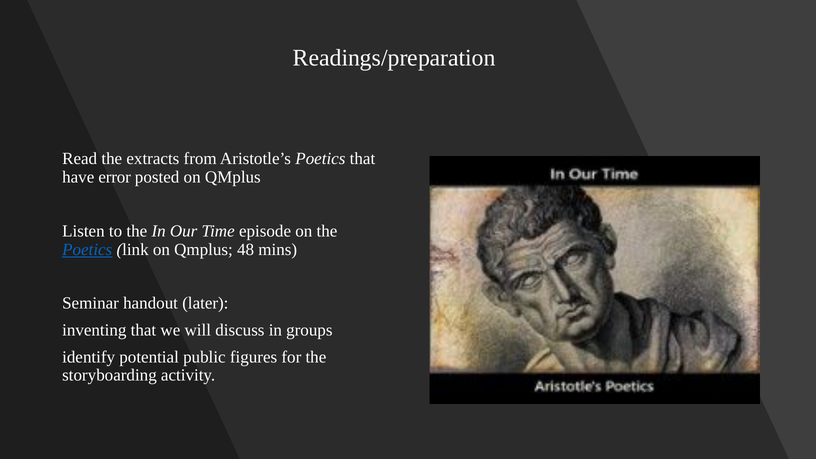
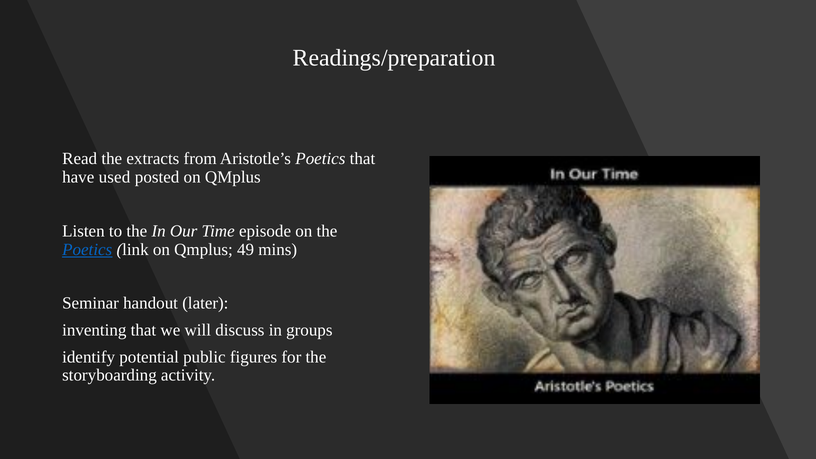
error: error -> used
48: 48 -> 49
